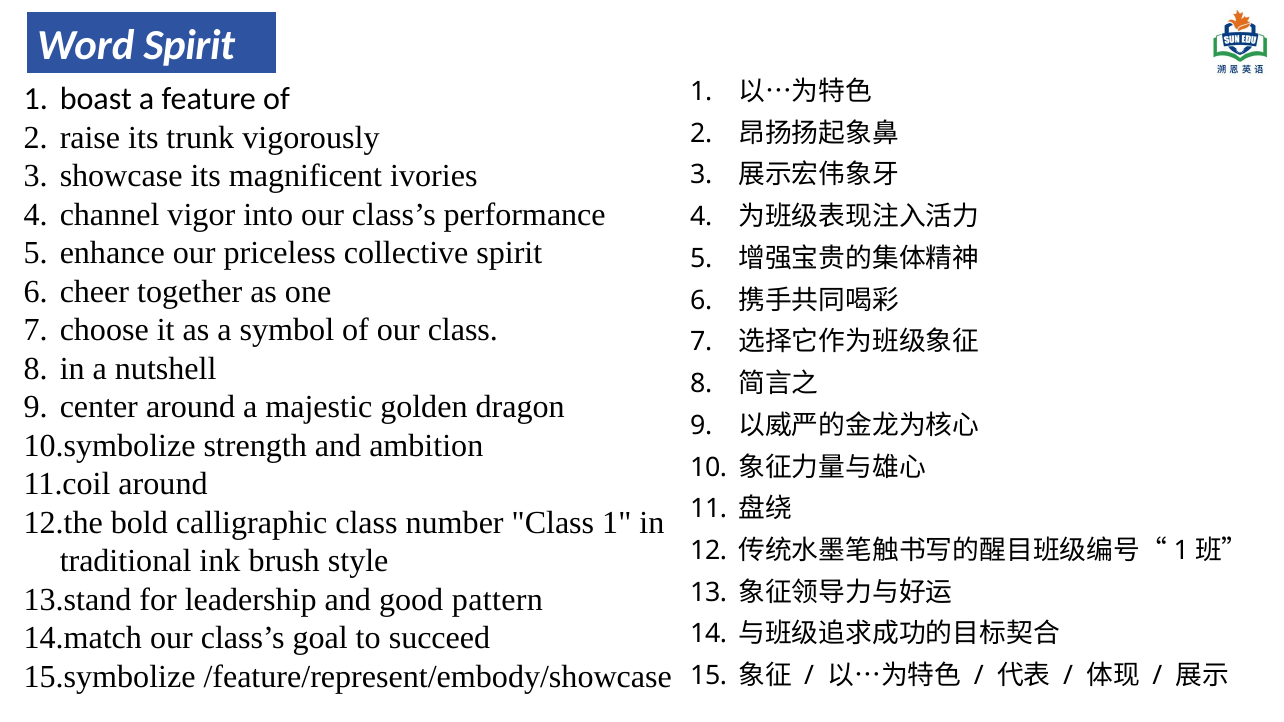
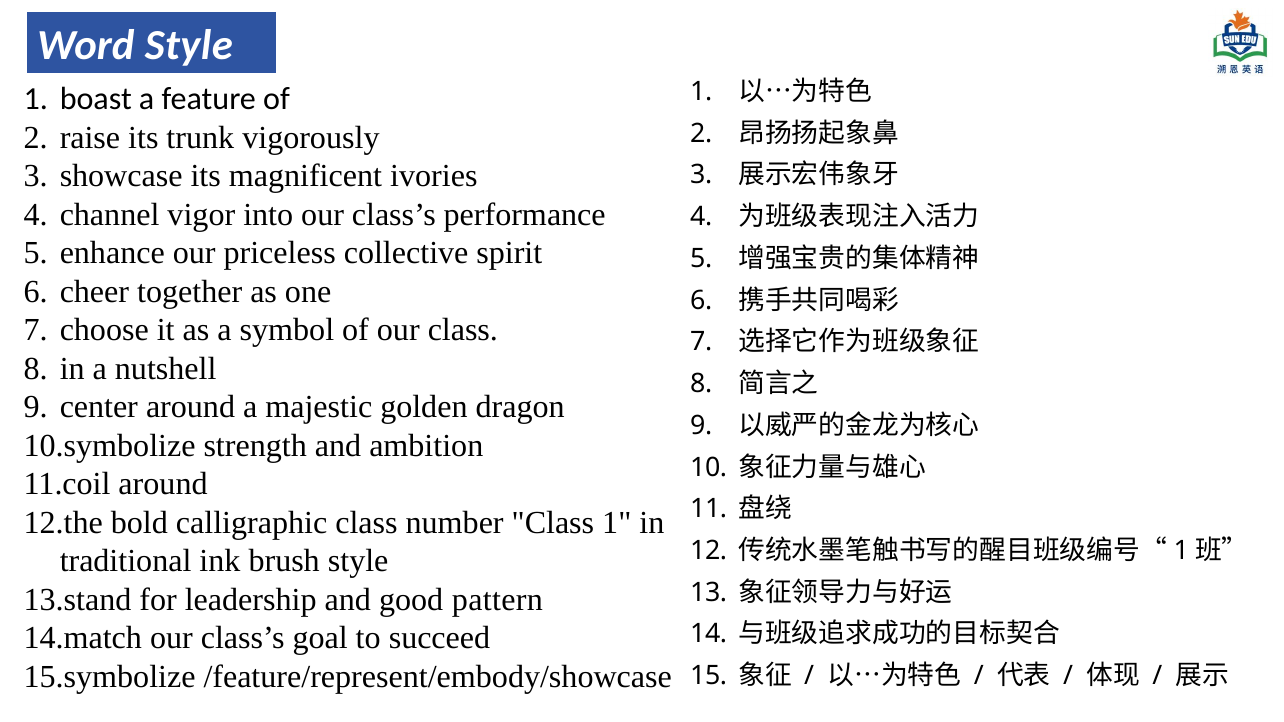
Word Spirit: Spirit -> Style
